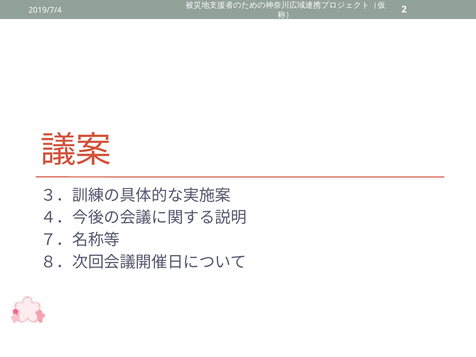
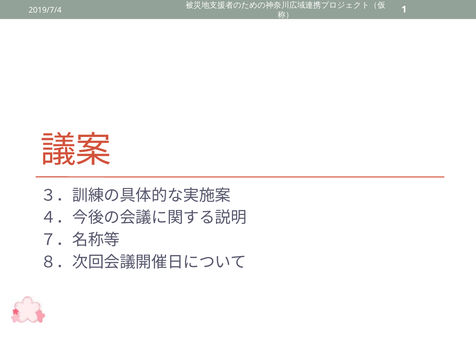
2: 2 -> 1
